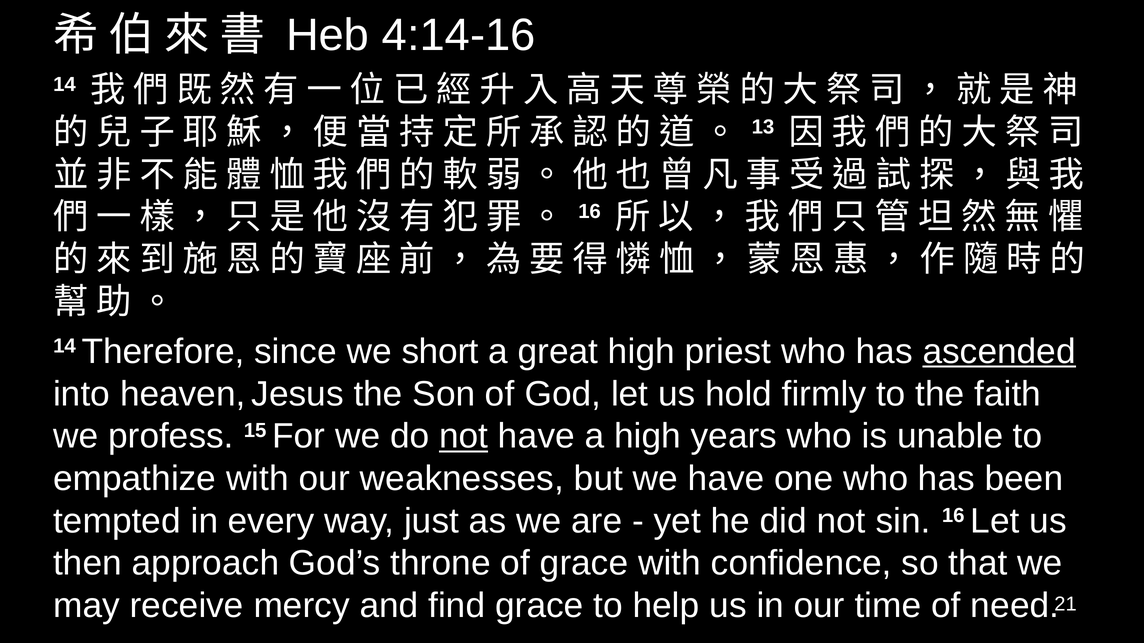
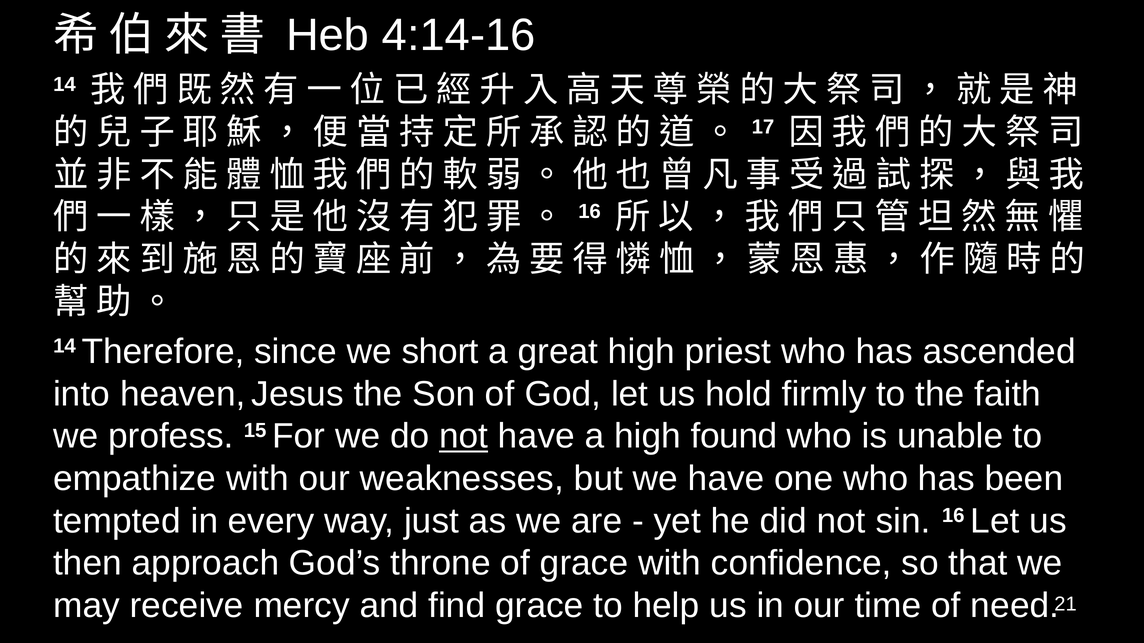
13: 13 -> 17
ascended underline: present -> none
years: years -> found
